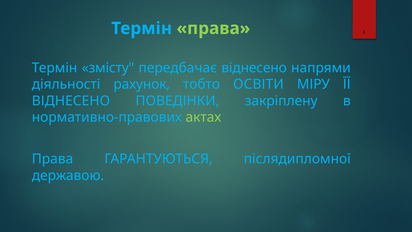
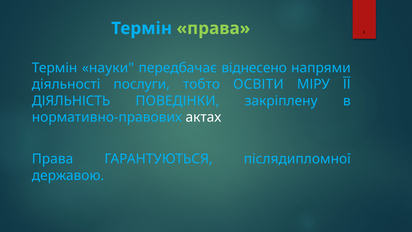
змісту: змісту -> науки
рахунок: рахунок -> послуги
ВІДНЕСЕНО at (71, 101): ВІДНЕСЕНО -> ДІЯЛЬНІСТЬ
актах colour: light green -> white
